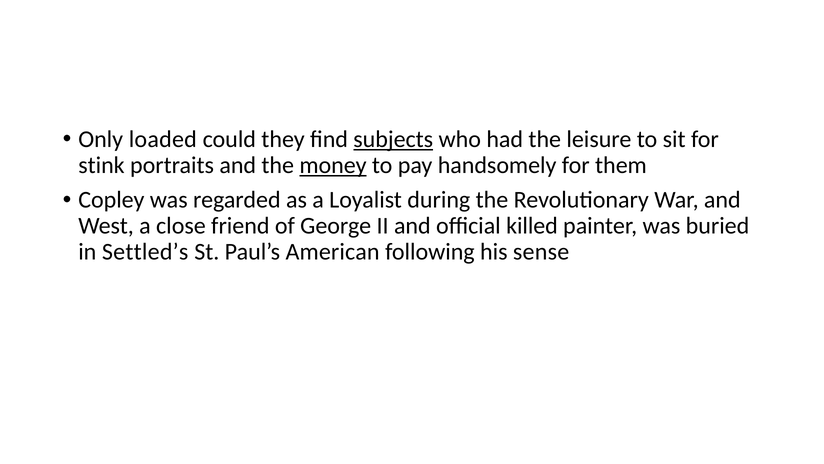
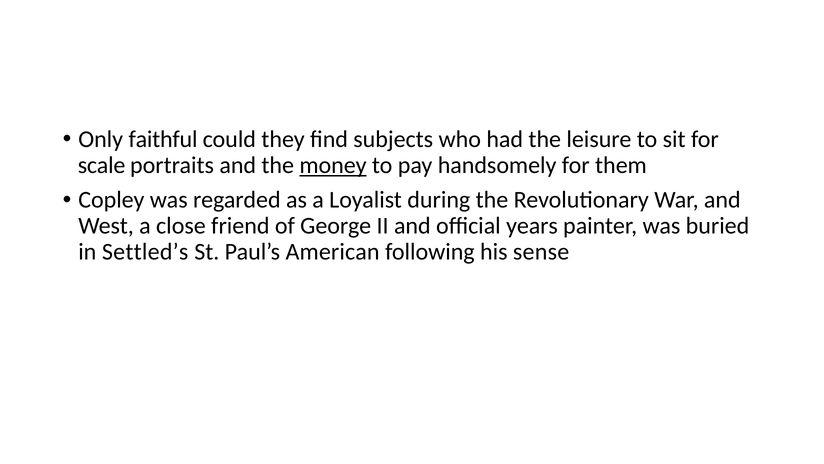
loaded: loaded -> faithful
subjects underline: present -> none
stink: stink -> scale
killed: killed -> years
